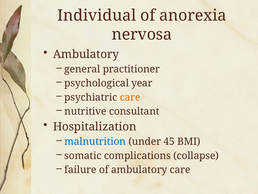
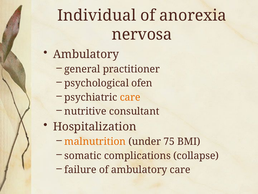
year: year -> ofen
malnutrition colour: blue -> orange
45: 45 -> 75
